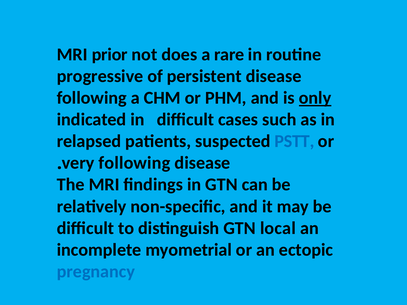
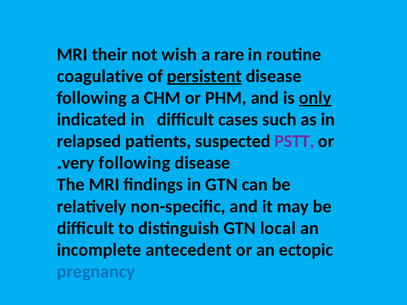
prior: prior -> their
does: does -> wish
progressive: progressive -> coagulative
persistent underline: none -> present
PSTT colour: blue -> purple
myometrial: myometrial -> antecedent
